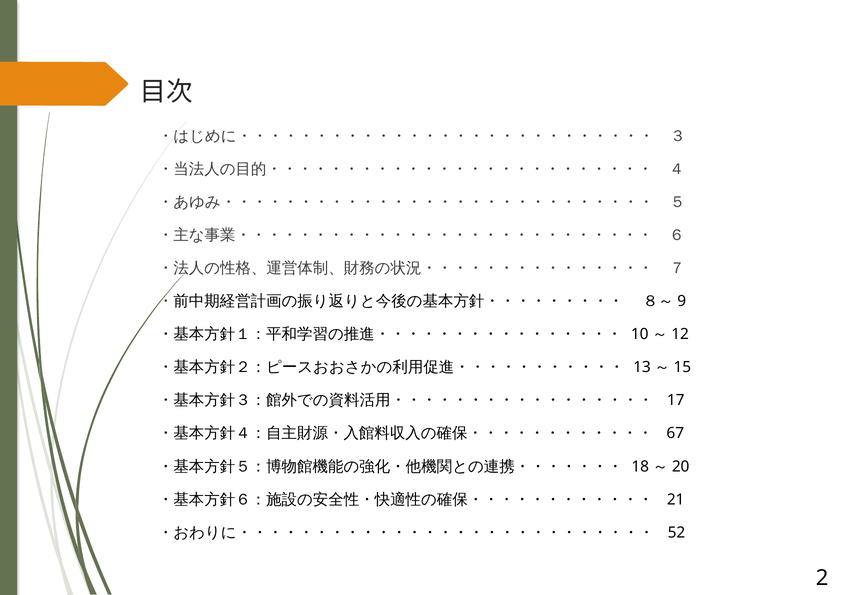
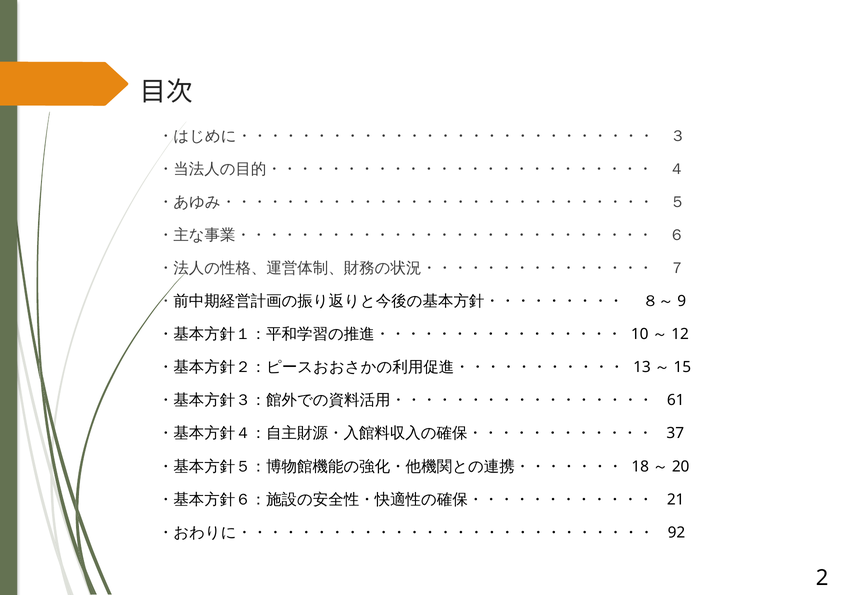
17: 17 -> 61
67: 67 -> 37
52: 52 -> 92
